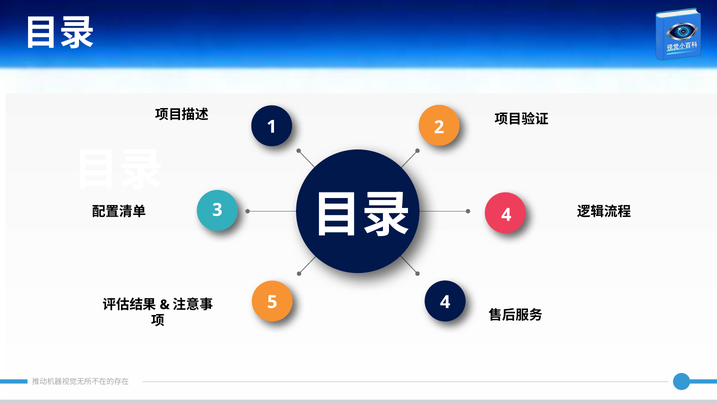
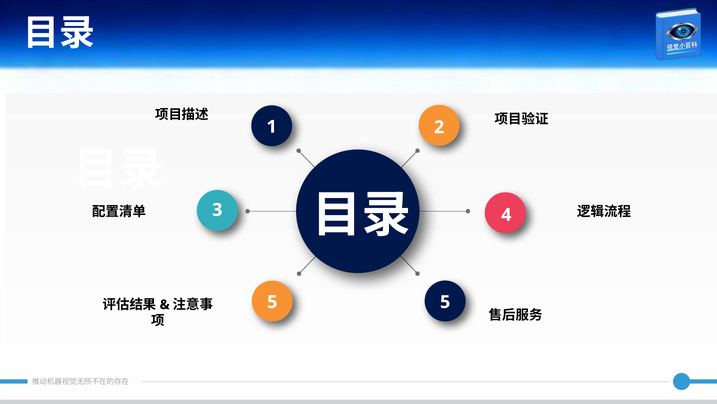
5 4: 4 -> 5
